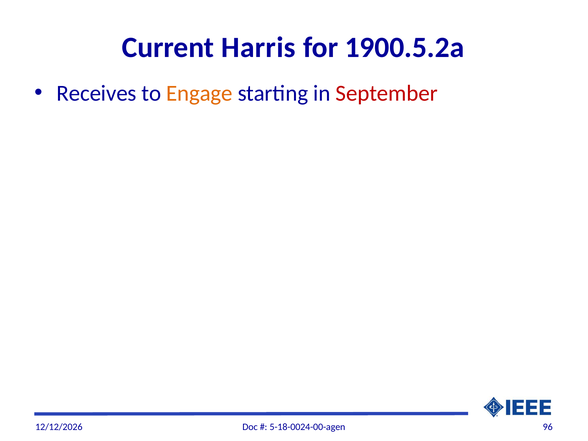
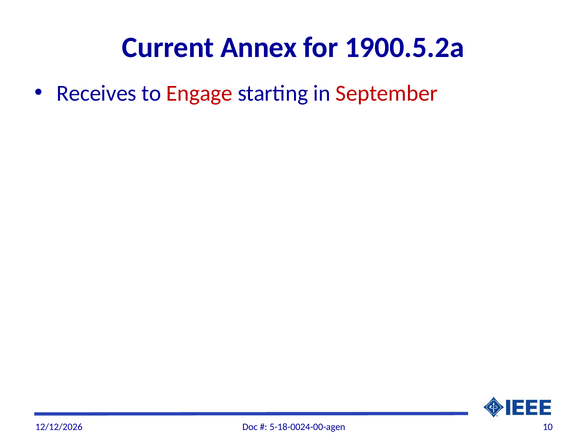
Harris: Harris -> Annex
Engage colour: orange -> red
96: 96 -> 10
